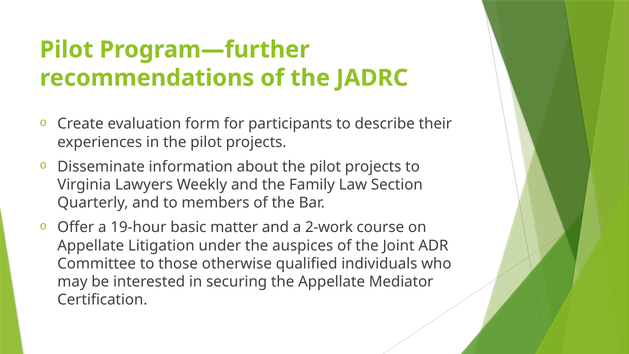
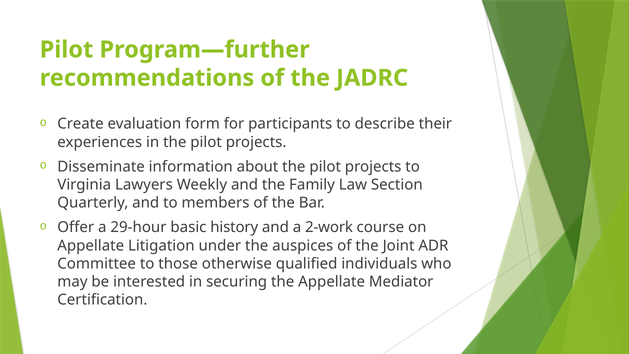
19-hour: 19-hour -> 29-hour
matter: matter -> history
